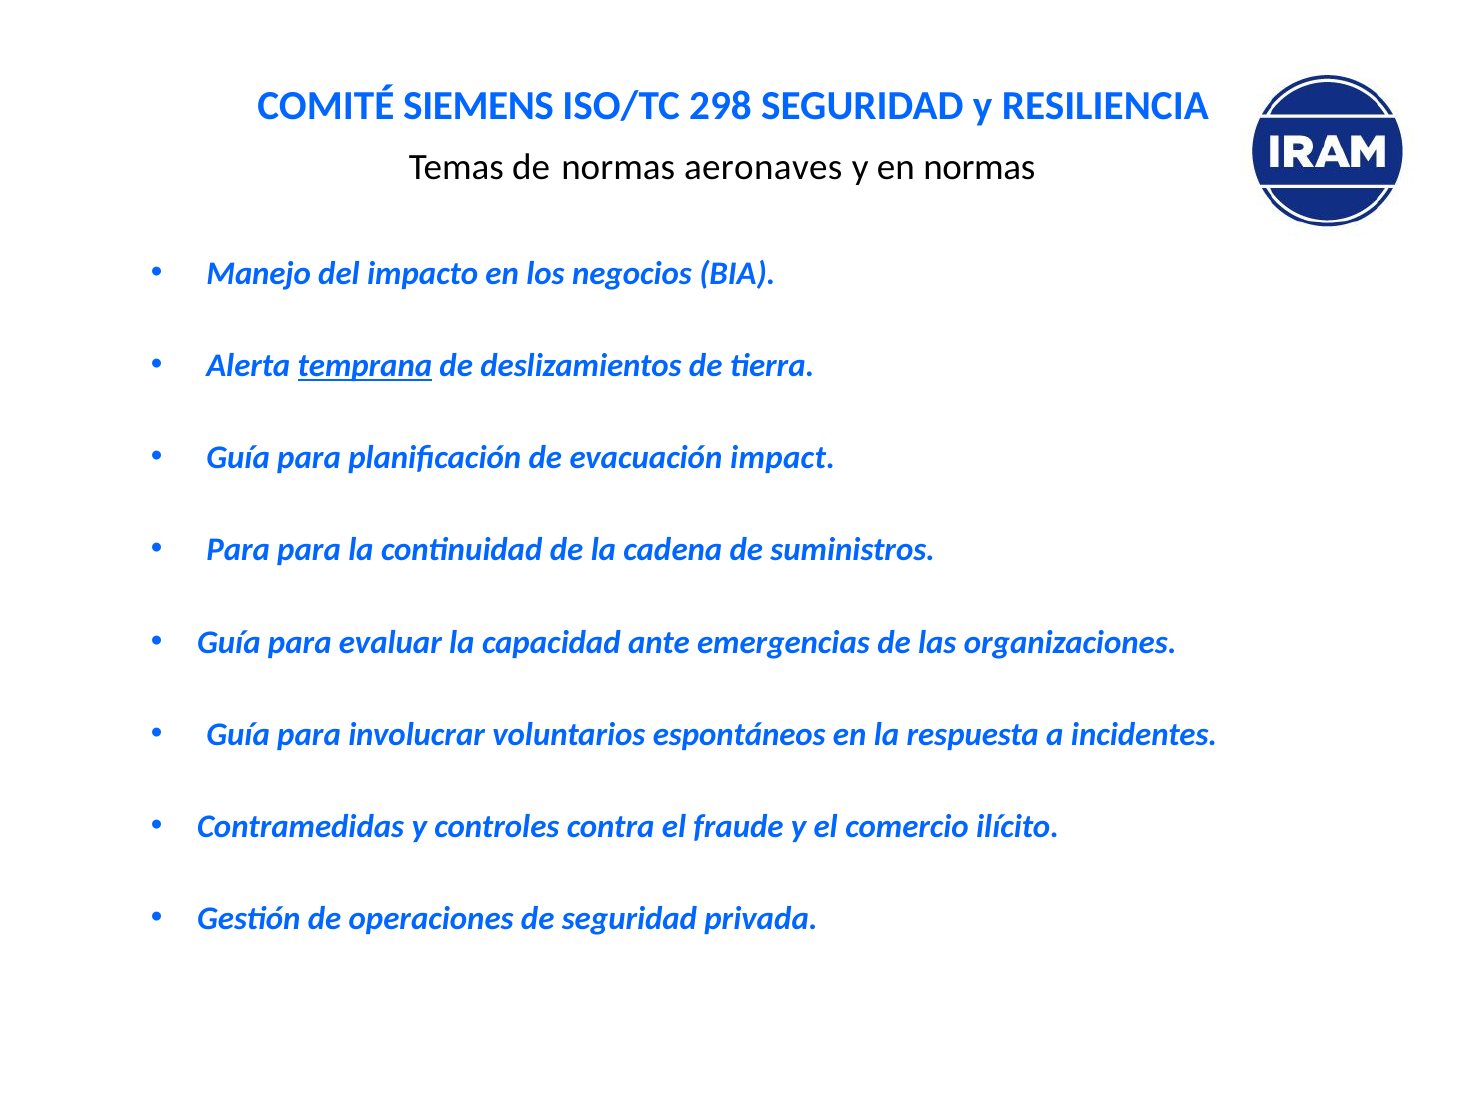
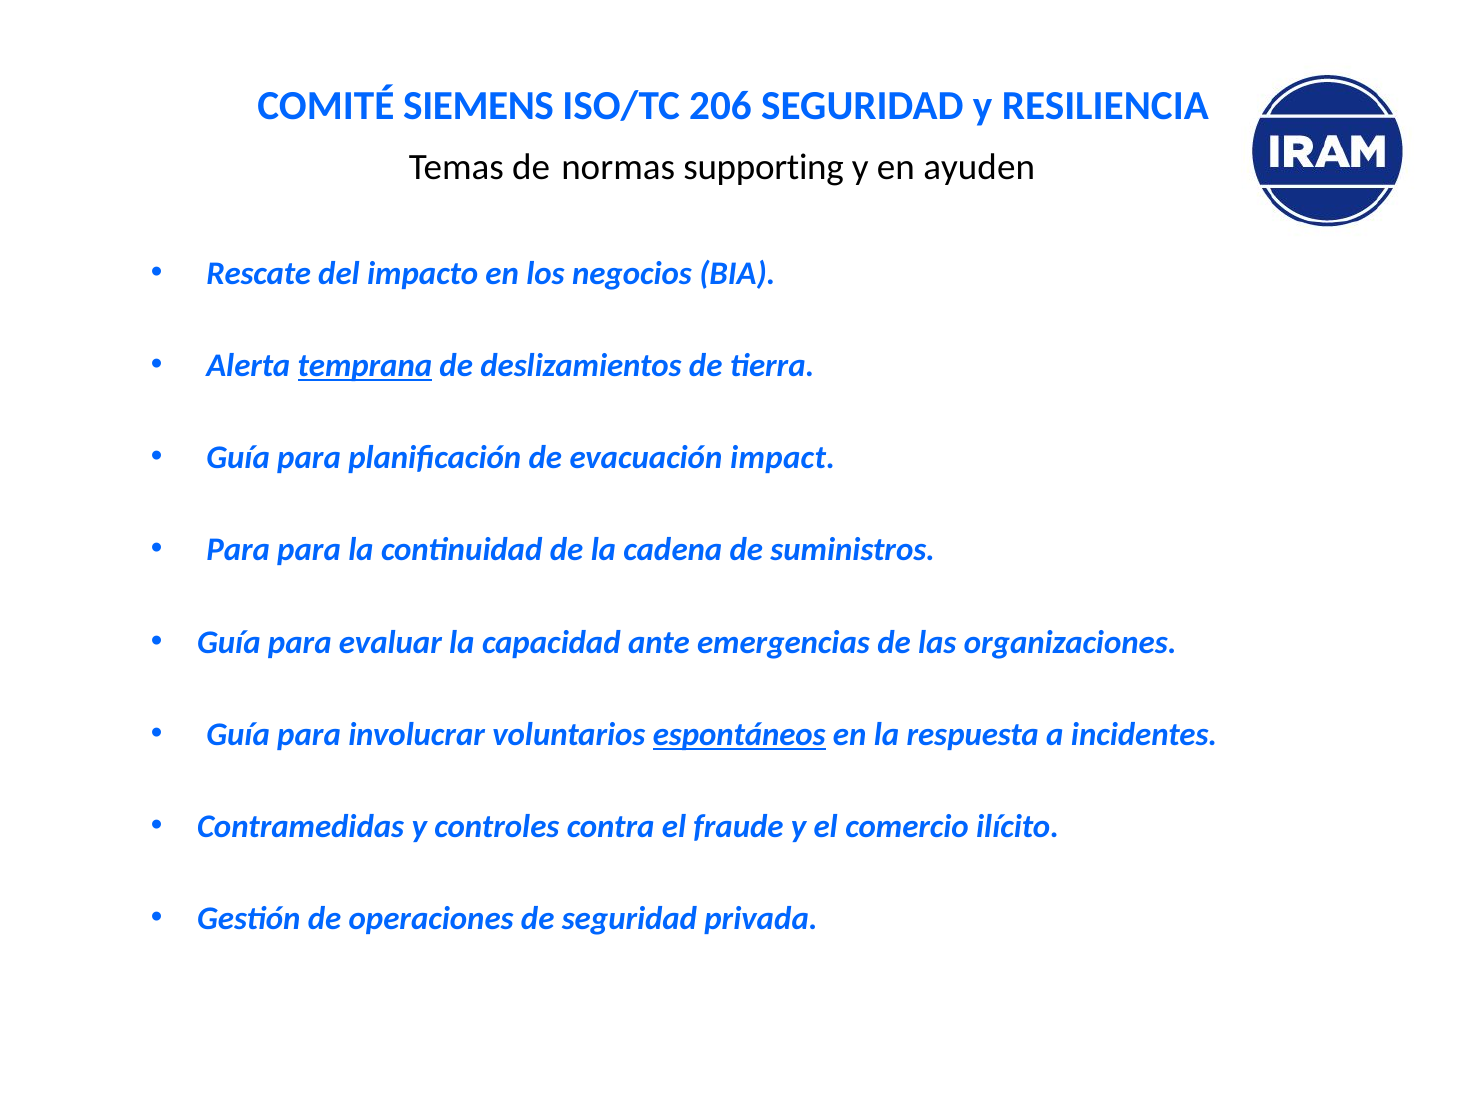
298: 298 -> 206
aeronaves: aeronaves -> supporting
en normas: normas -> ayuden
Manejo: Manejo -> Rescate
espontáneos underline: none -> present
